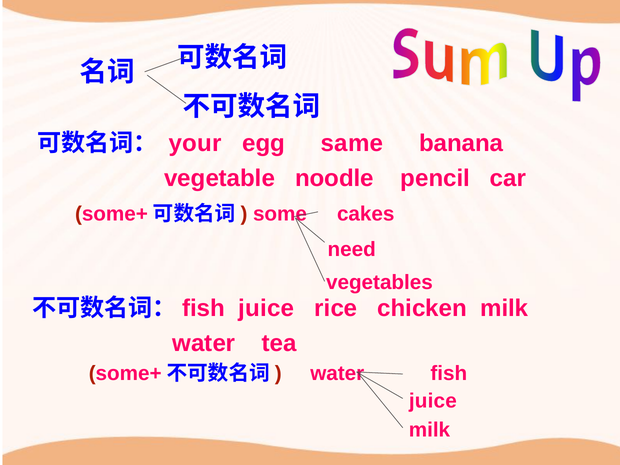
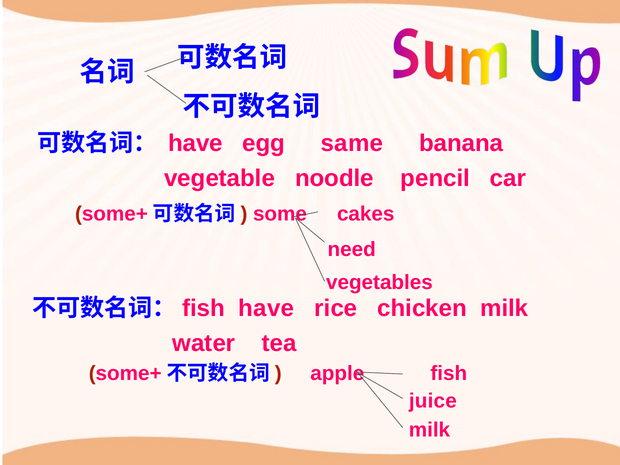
your at (195, 143): your -> have
juice at (266, 309): juice -> have
water at (337, 373): water -> apple
